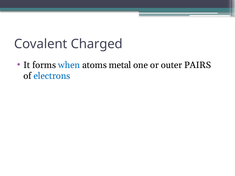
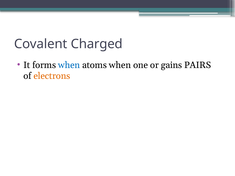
atoms metal: metal -> when
outer: outer -> gains
electrons colour: blue -> orange
